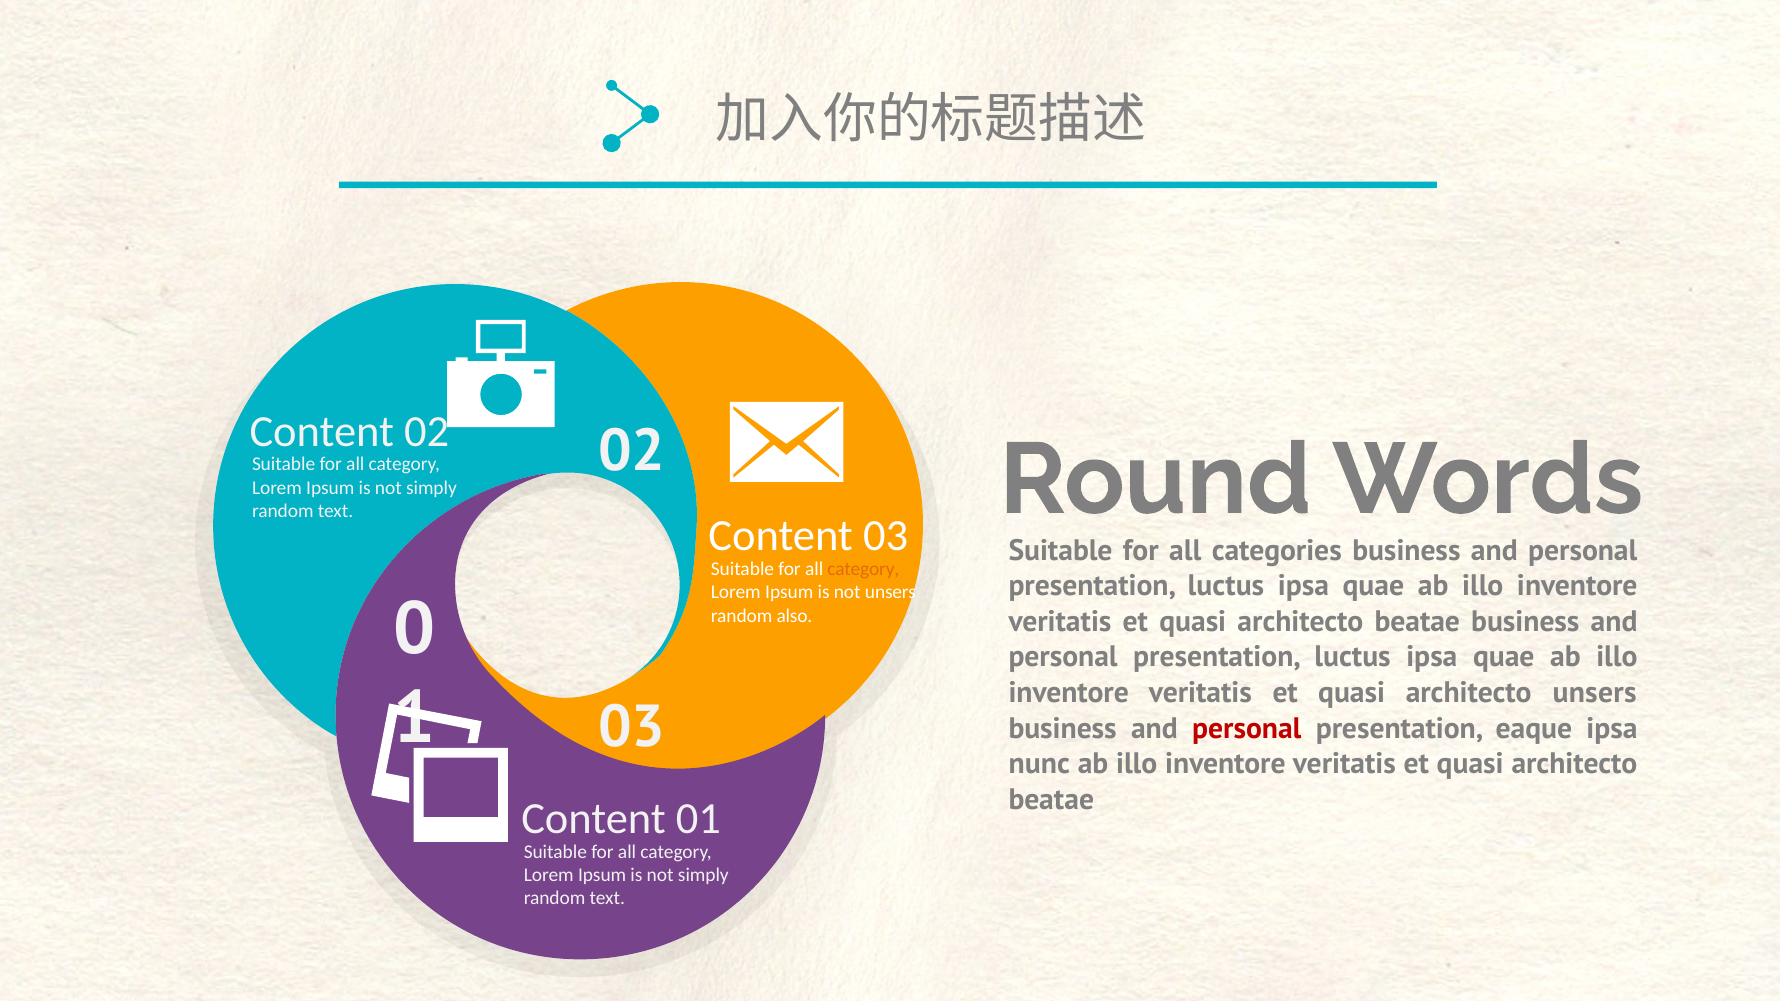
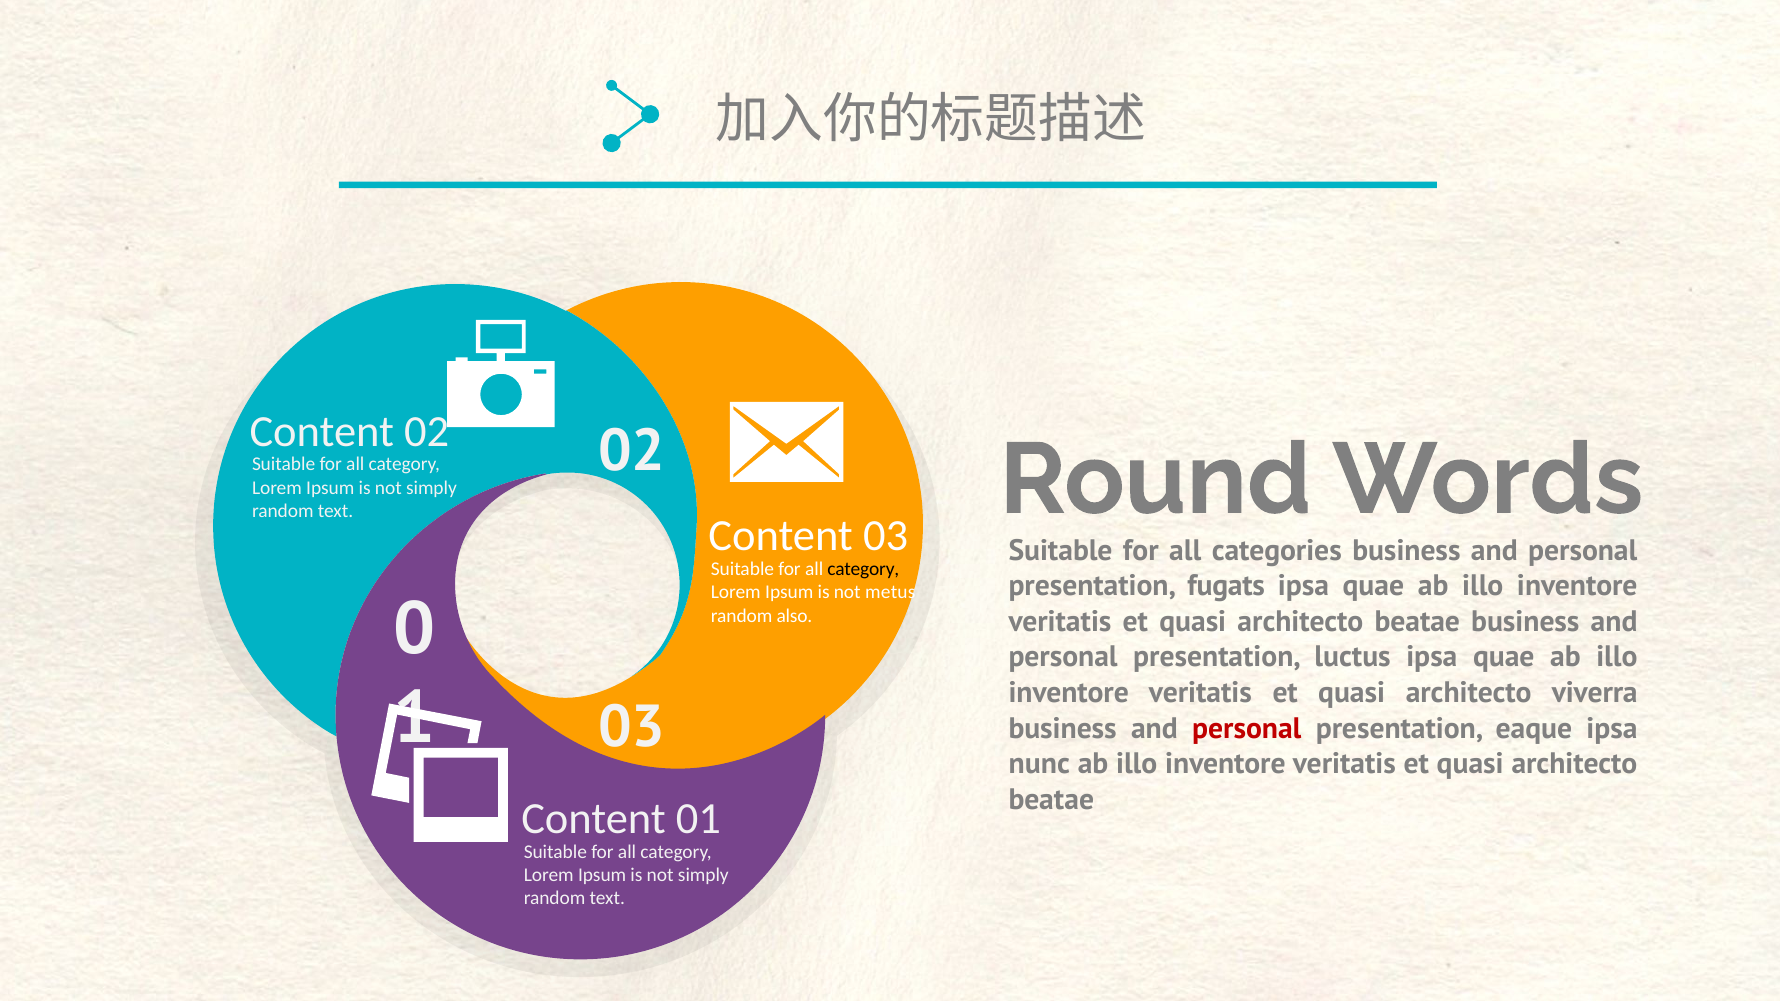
category at (863, 569) colour: orange -> black
luctus at (1226, 586): luctus -> fugats
not unsers: unsers -> metus
architecto unsers: unsers -> viverra
